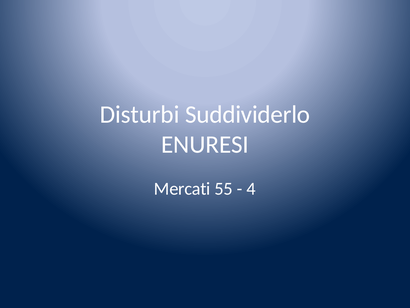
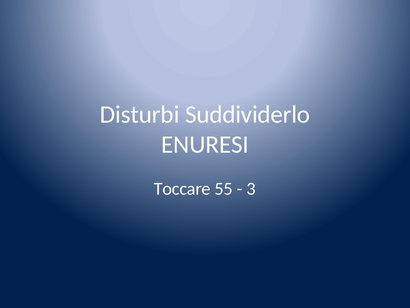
Mercati: Mercati -> Toccare
4: 4 -> 3
